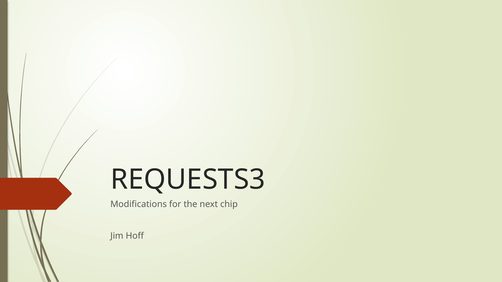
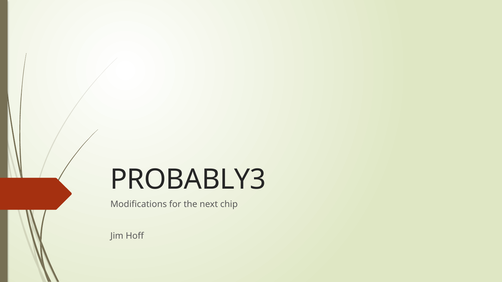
REQUESTS3: REQUESTS3 -> PROBABLY3
